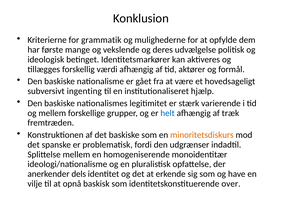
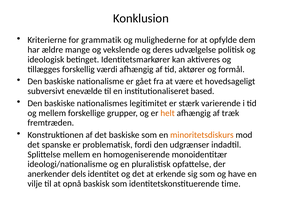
første: første -> ældre
ingenting: ingenting -> enevælde
hjælp: hjælp -> based
helt colour: blue -> orange
over: over -> time
